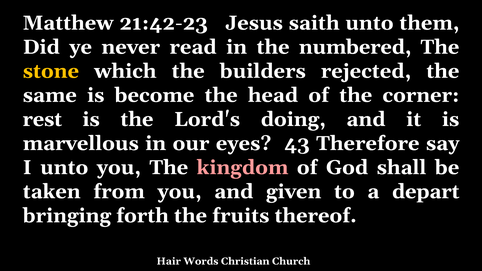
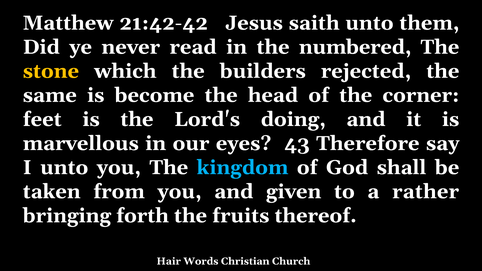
21:42-23: 21:42-23 -> 21:42-42
rest: rest -> feet
kingdom colour: pink -> light blue
depart: depart -> rather
